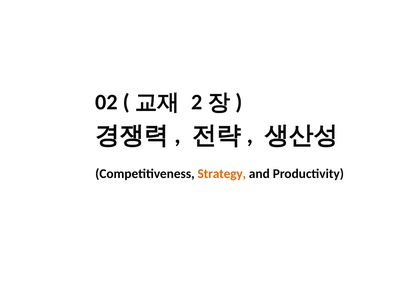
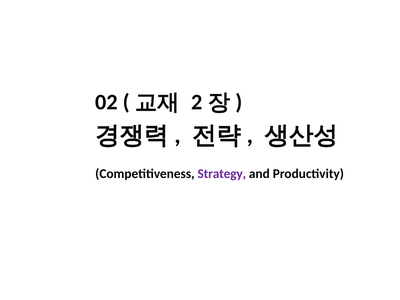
Strategy colour: orange -> purple
